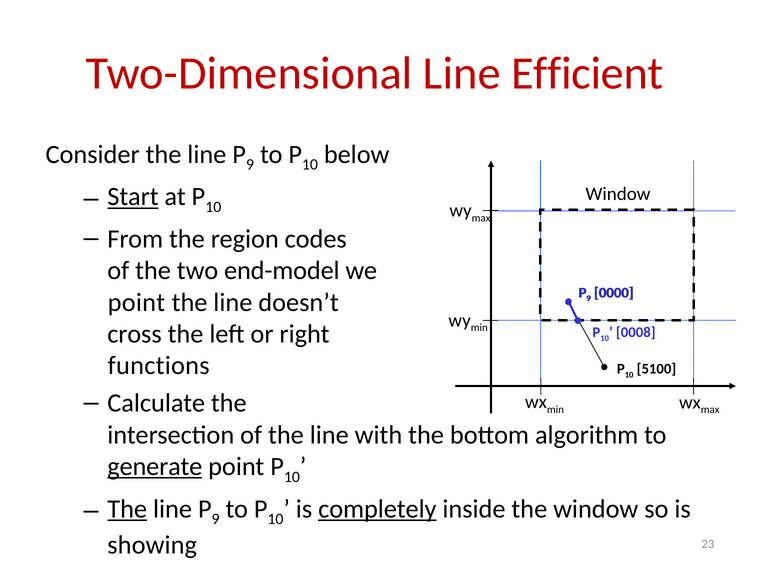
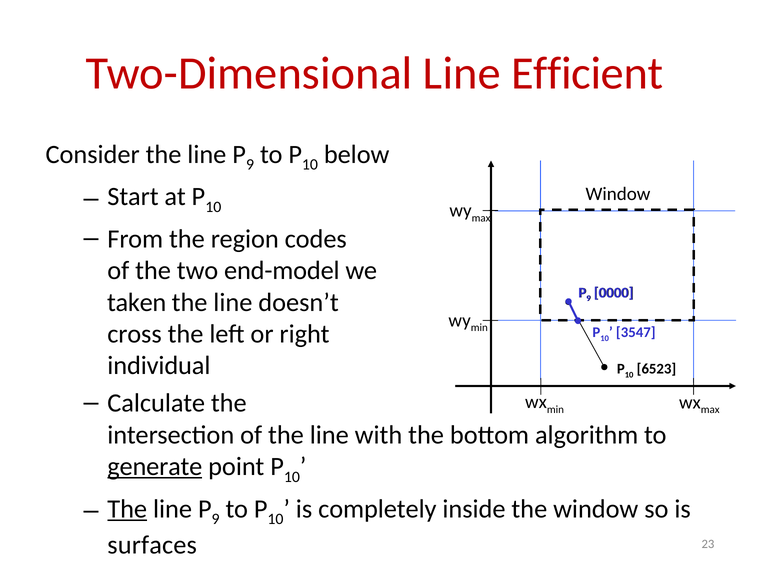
Start underline: present -> none
point at (136, 302): point -> taken
0008: 0008 -> 3547
functions: functions -> individual
5100: 5100 -> 6523
completely underline: present -> none
showing: showing -> surfaces
